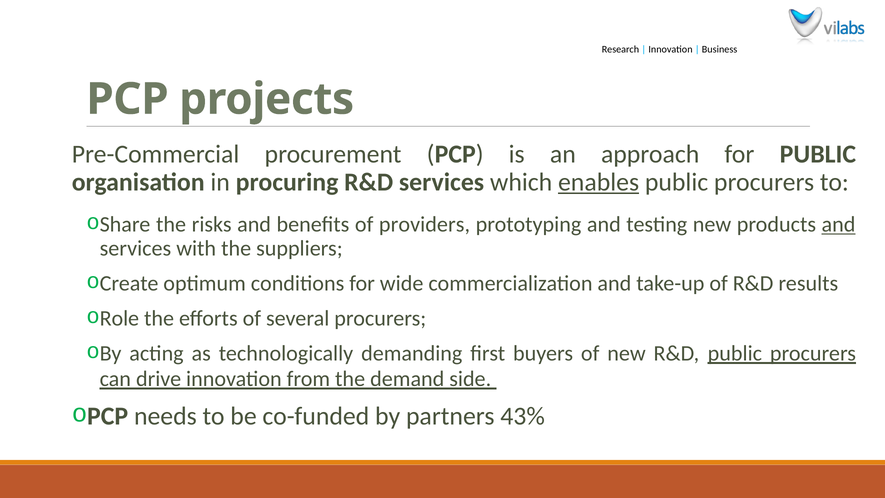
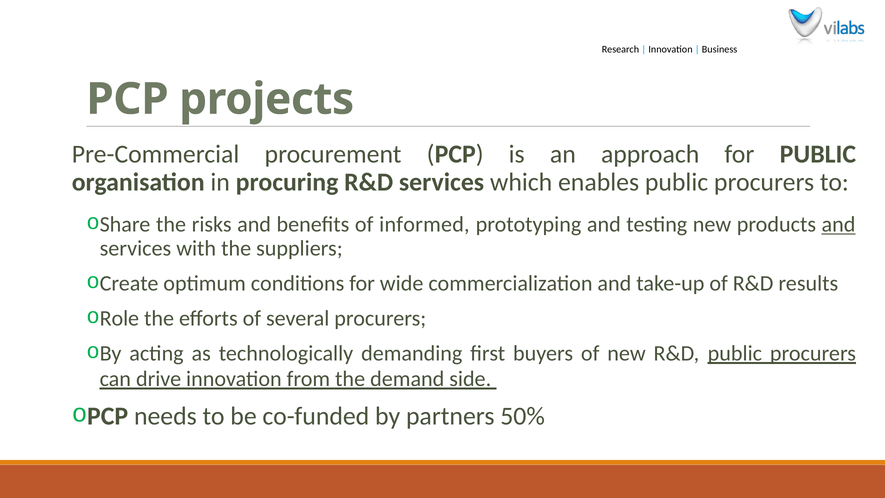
enables underline: present -> none
providers: providers -> informed
43%: 43% -> 50%
